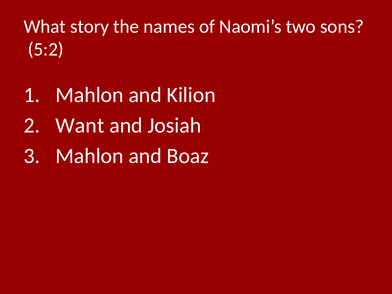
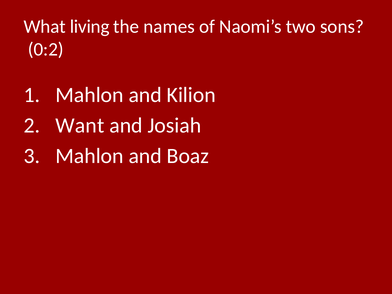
story: story -> living
5:2: 5:2 -> 0:2
